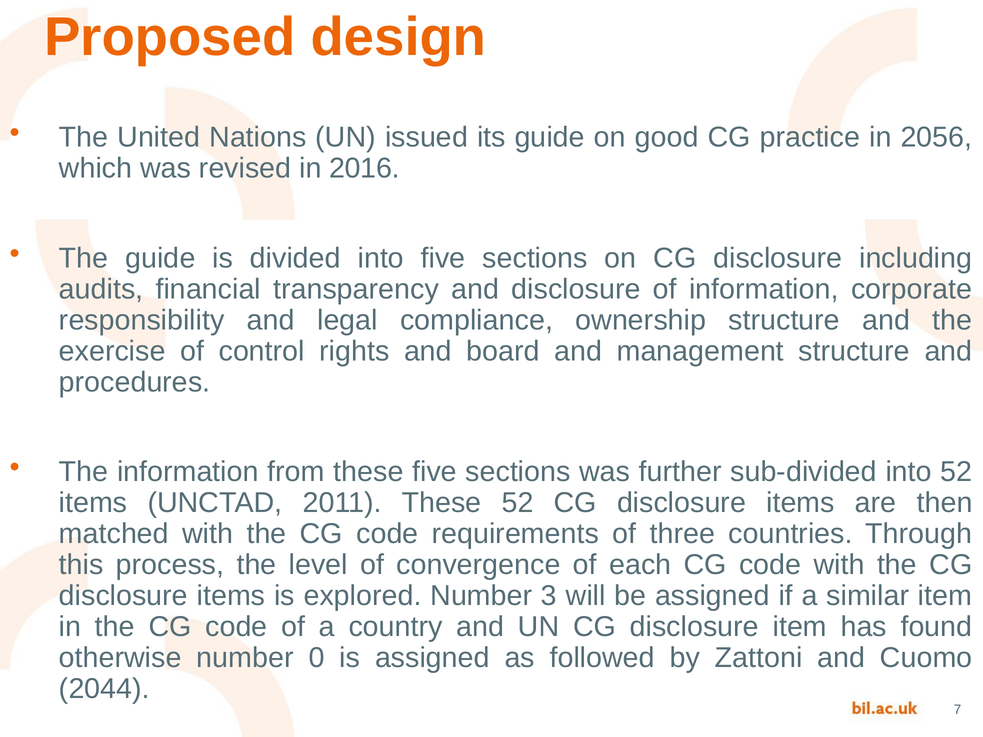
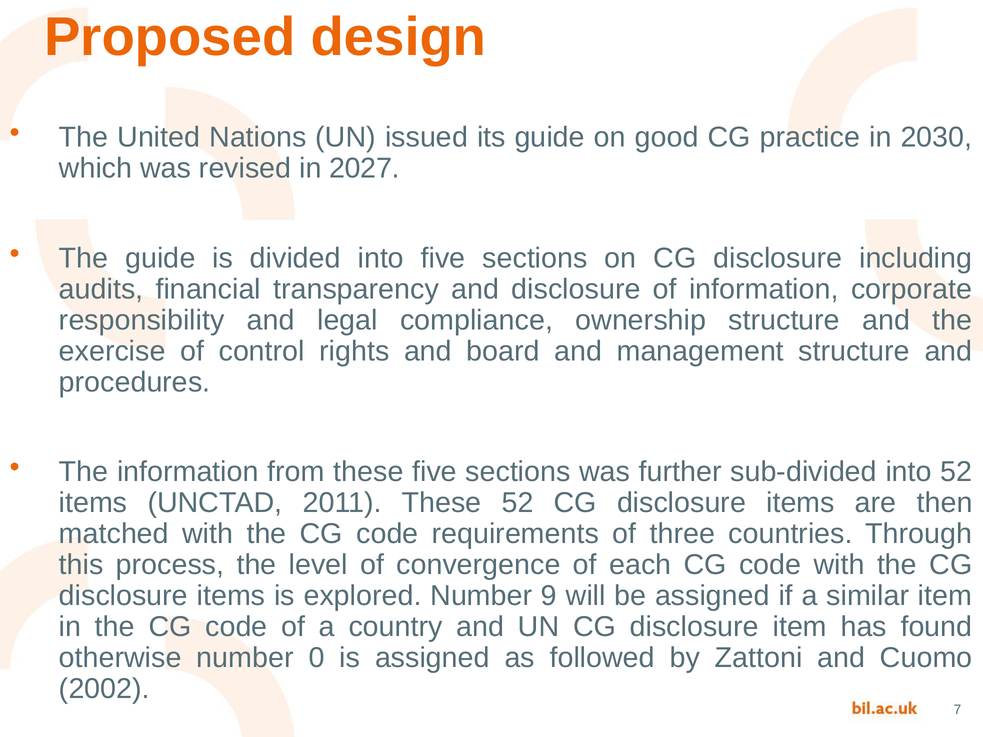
2056: 2056 -> 2030
2016: 2016 -> 2027
3: 3 -> 9
2044: 2044 -> 2002
